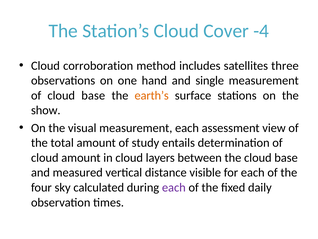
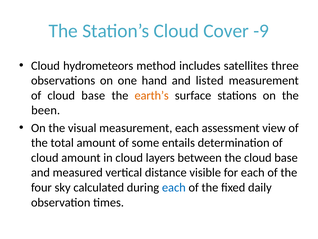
-4: -4 -> -9
corroboration: corroboration -> hydrometeors
single: single -> listed
show: show -> been
study: study -> some
each at (174, 187) colour: purple -> blue
